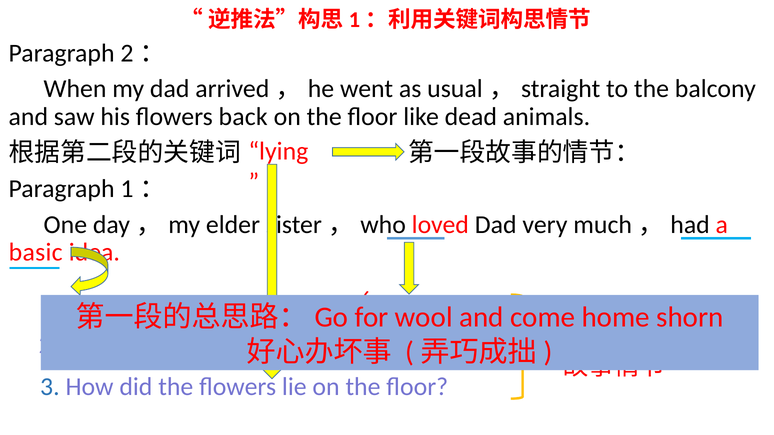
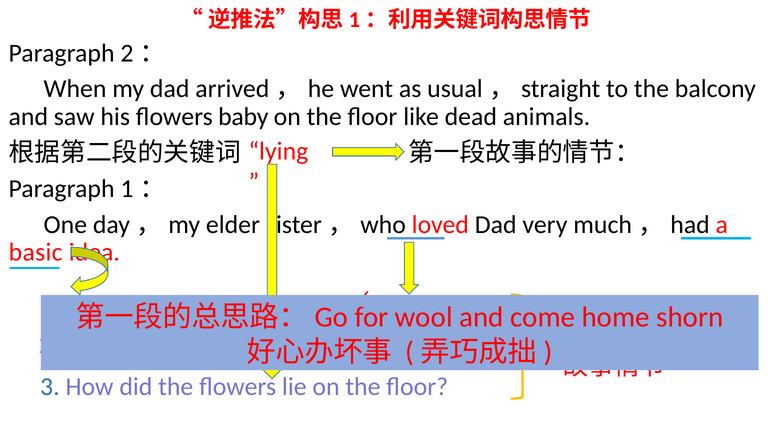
back: back -> baby
